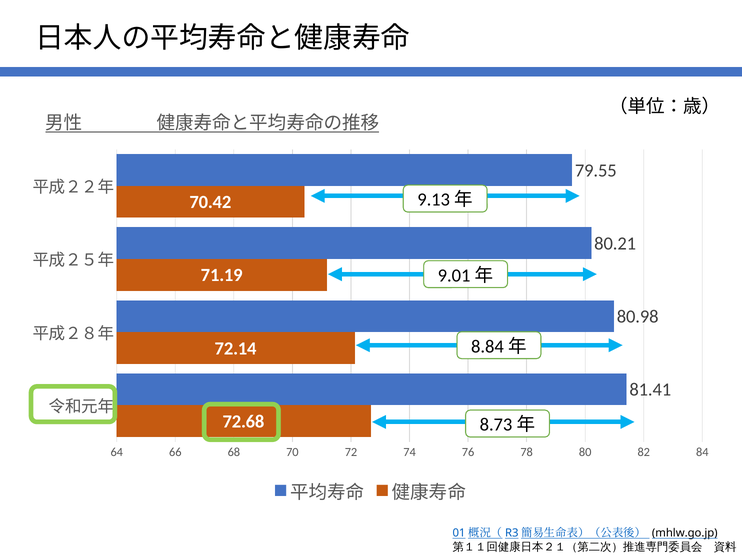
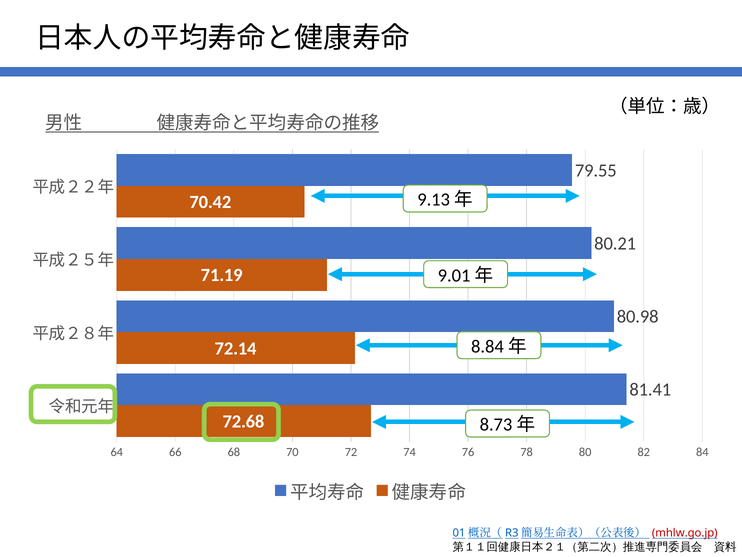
mhlw.go.jp colour: black -> red
